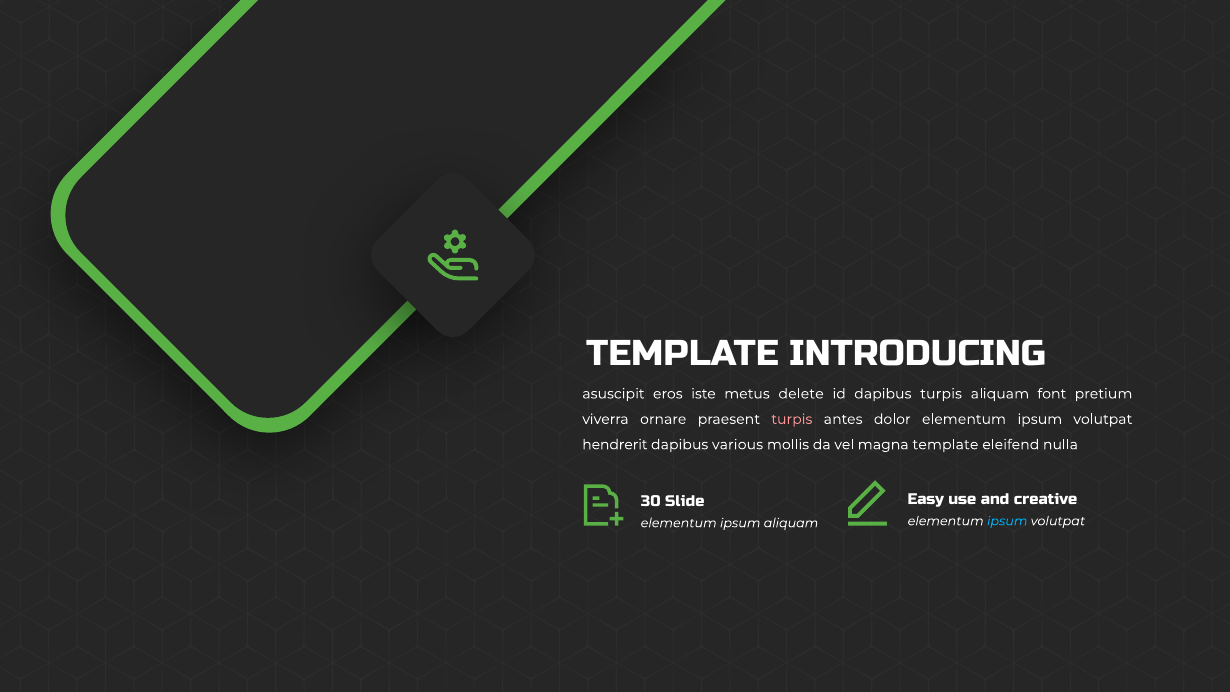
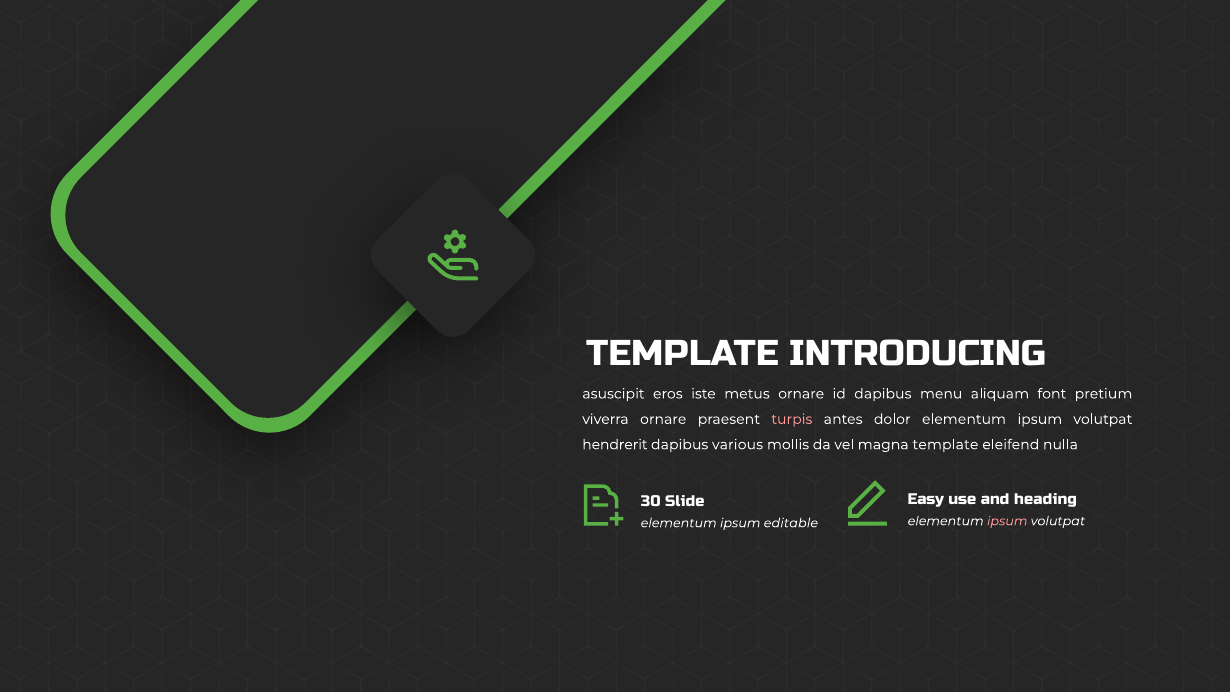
metus delete: delete -> ornare
dapibus turpis: turpis -> menu
creative: creative -> heading
ipsum at (1007, 521) colour: light blue -> pink
ipsum aliquam: aliquam -> editable
